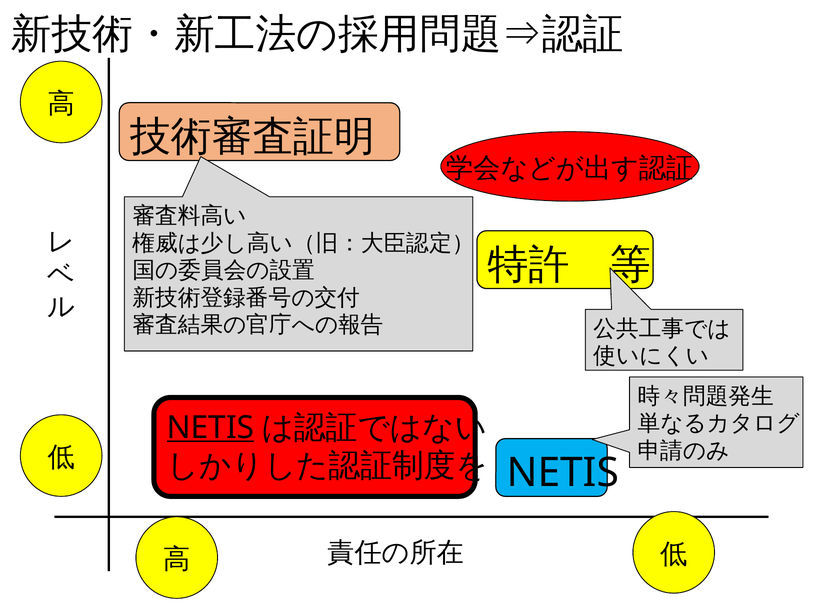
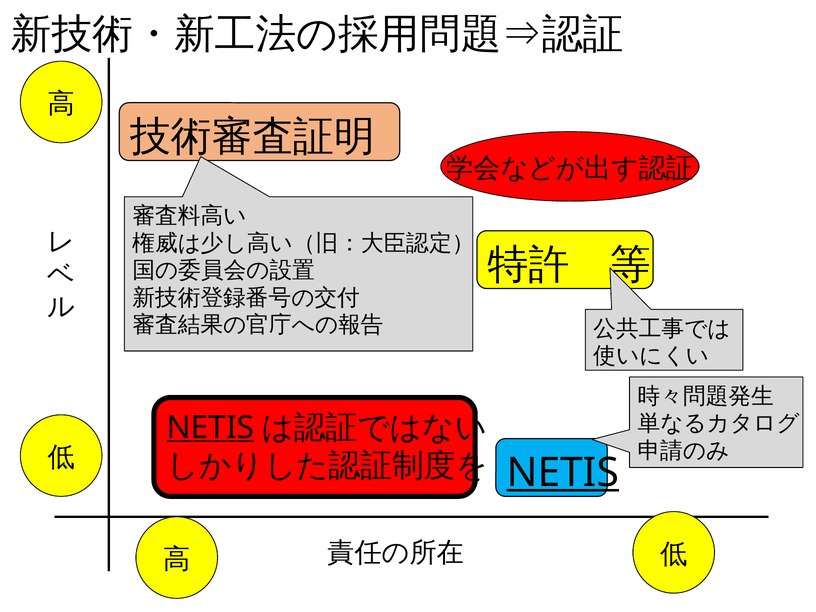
NETIS at (563, 473) underline: none -> present
